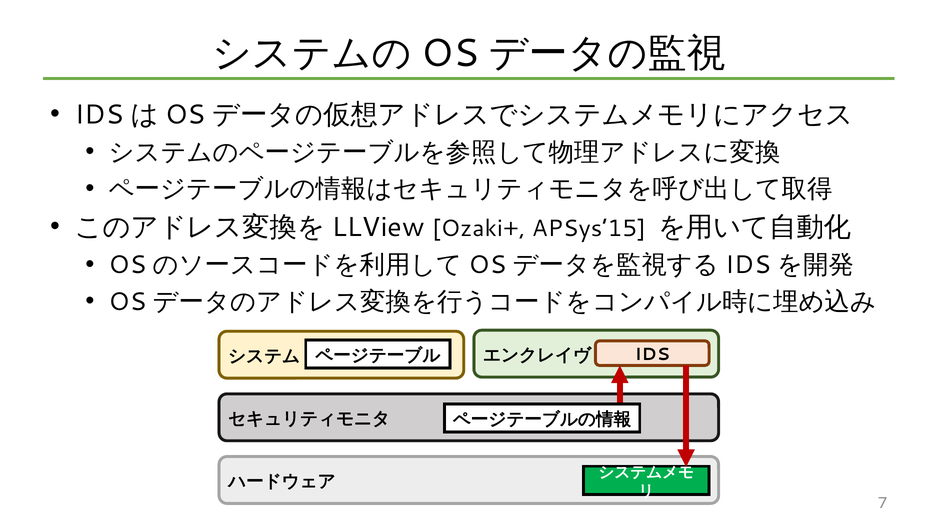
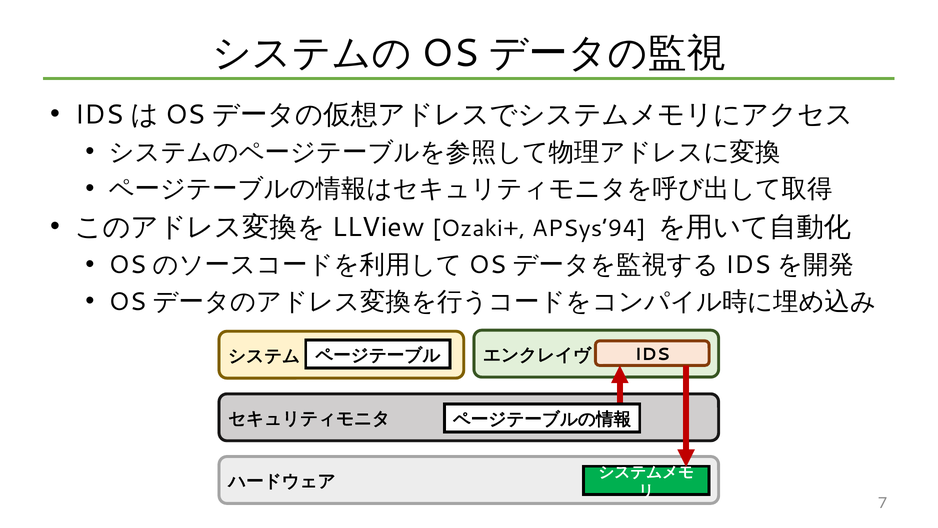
APSys’15: APSys’15 -> APSys’94
